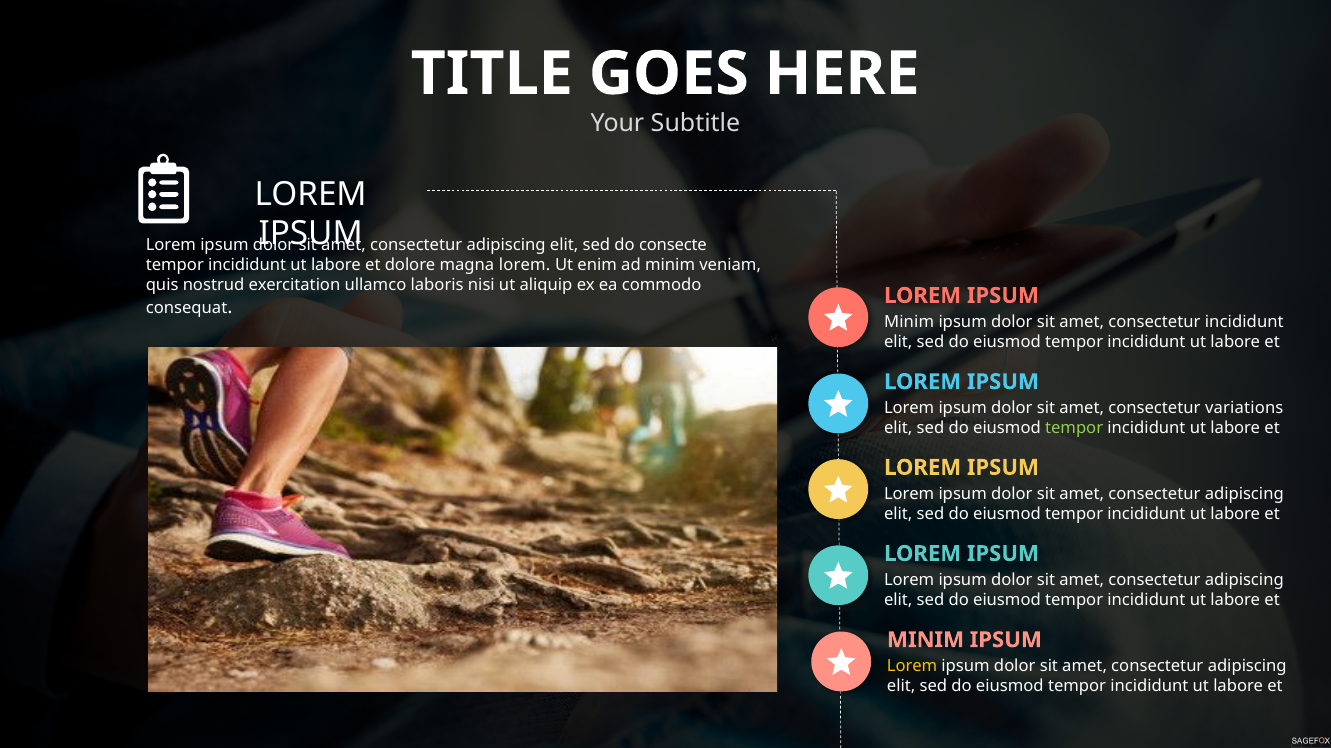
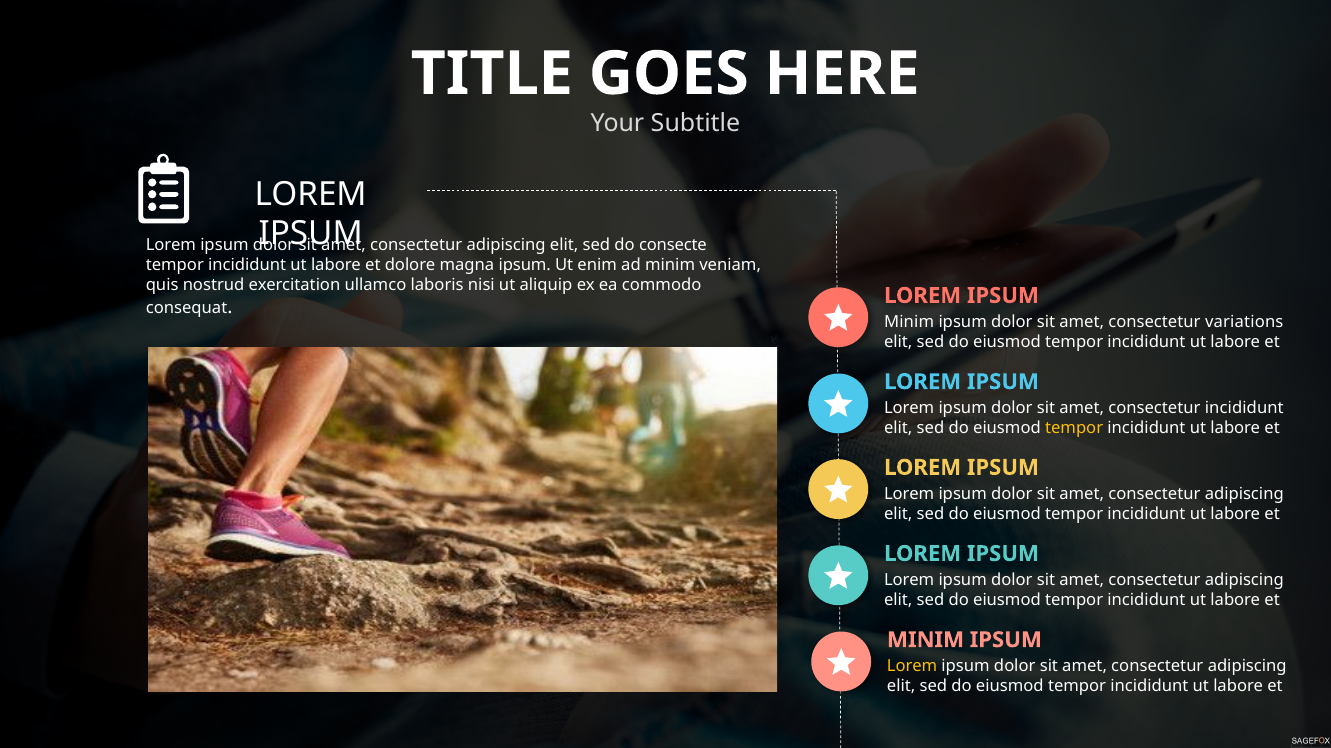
magna lorem: lorem -> ipsum
consectetur incididunt: incididunt -> variations
consectetur variations: variations -> incididunt
tempor at (1074, 428) colour: light green -> yellow
